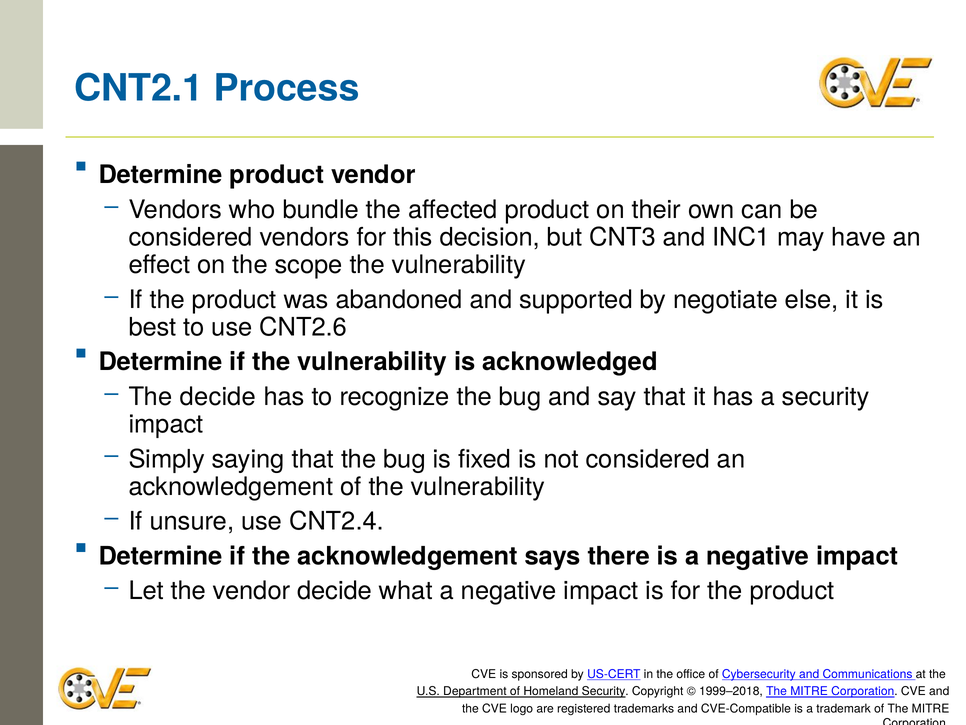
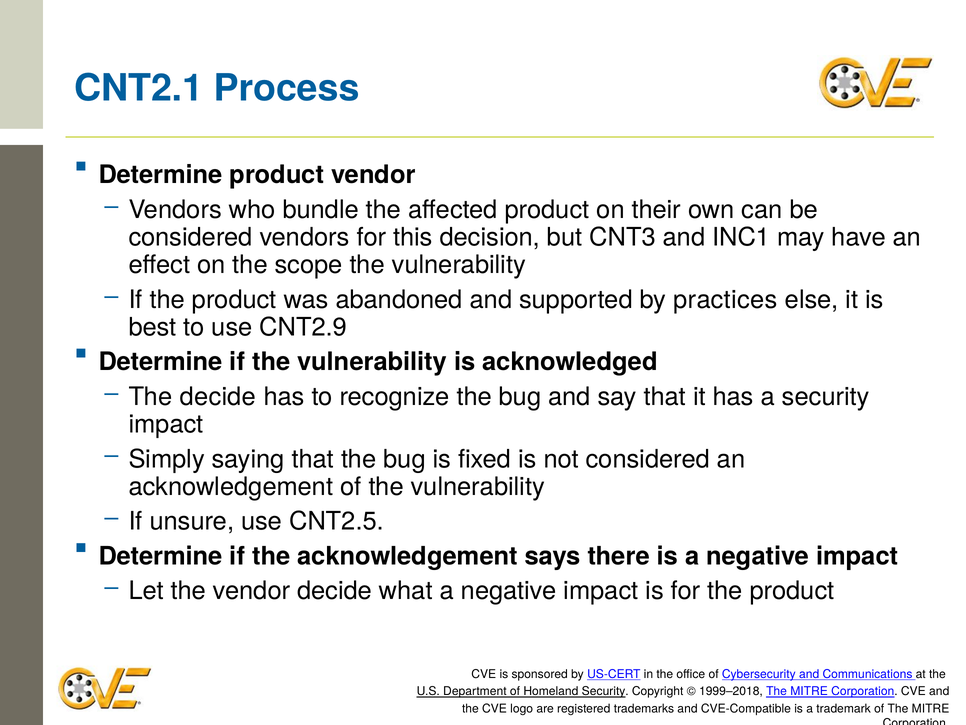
negotiate: negotiate -> practices
CNT2.6: CNT2.6 -> CNT2.9
CNT2.4: CNT2.4 -> CNT2.5
